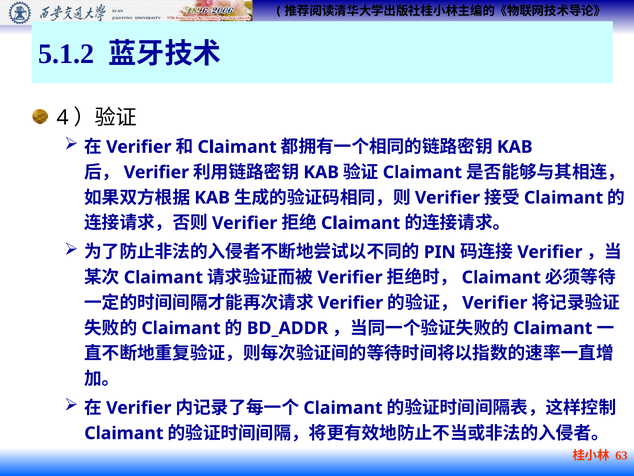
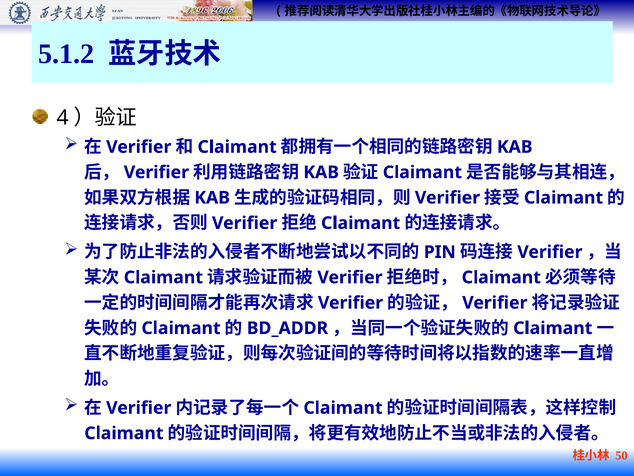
63: 63 -> 50
